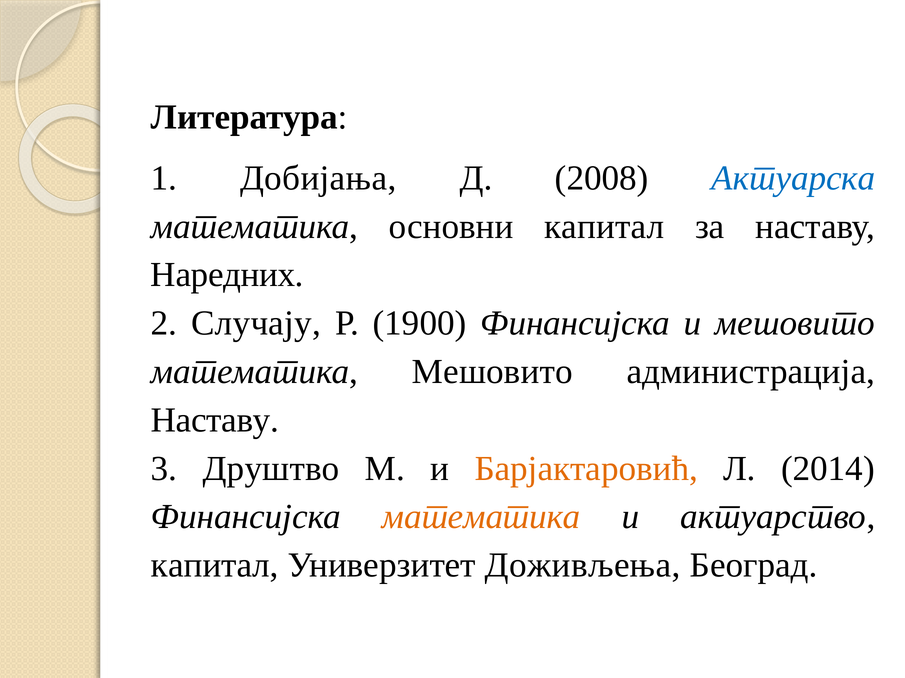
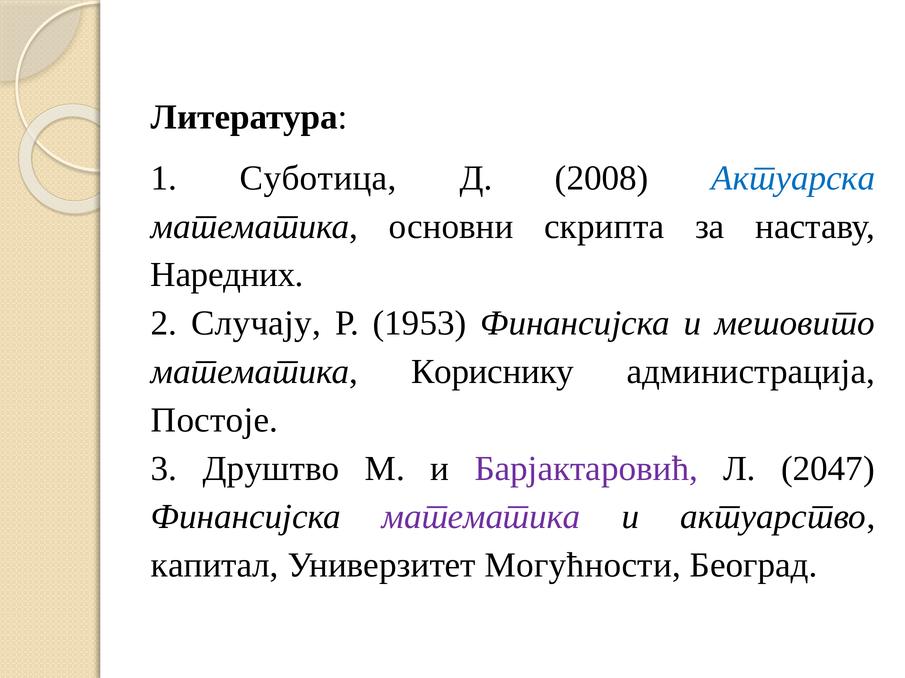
Добијања: Добијања -> Суботица
основни капитал: капитал -> скрипта
1900: 1900 -> 1953
математика Мешовито: Мешовито -> Кориснику
Наставу at (215, 421): Наставу -> Постоје
Барјактаровић colour: orange -> purple
2014: 2014 -> 2047
математика at (481, 517) colour: orange -> purple
Доживљења: Доживљења -> Могућности
